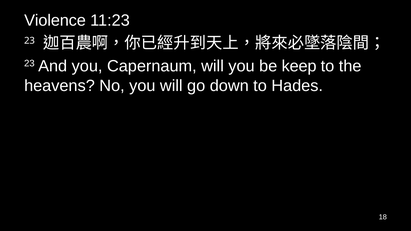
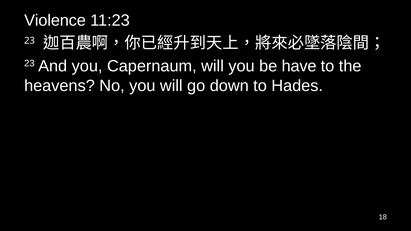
keep: keep -> have
